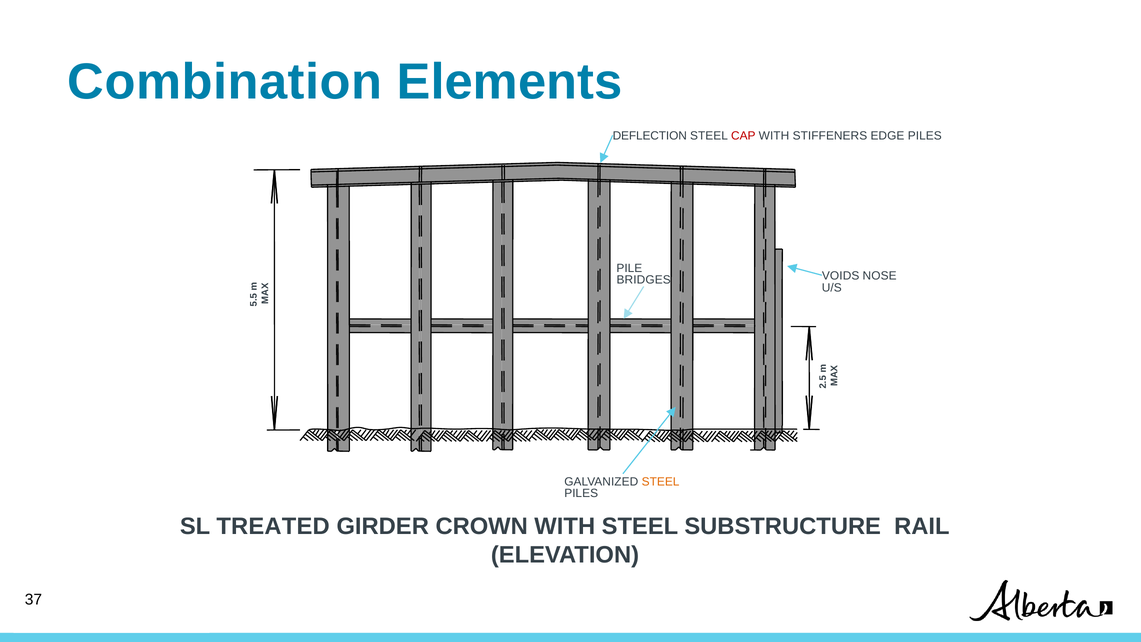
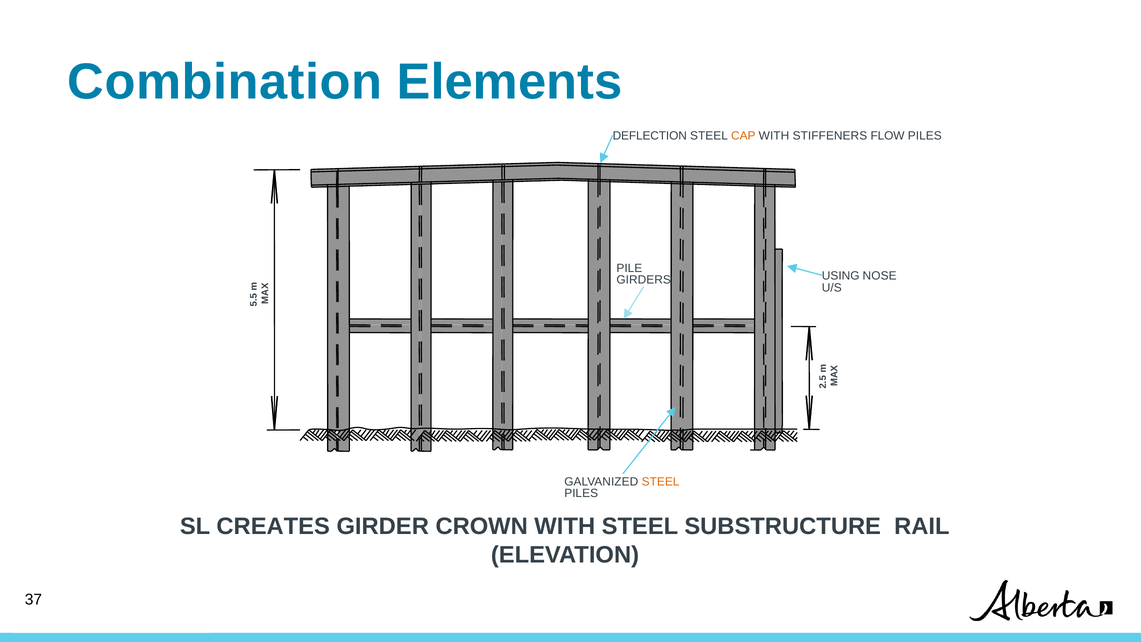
CAP colour: red -> orange
EDGE: EDGE -> FLOW
VOIDS: VOIDS -> USING
BRIDGES: BRIDGES -> GIRDERS
TREATED: TREATED -> CREATES
